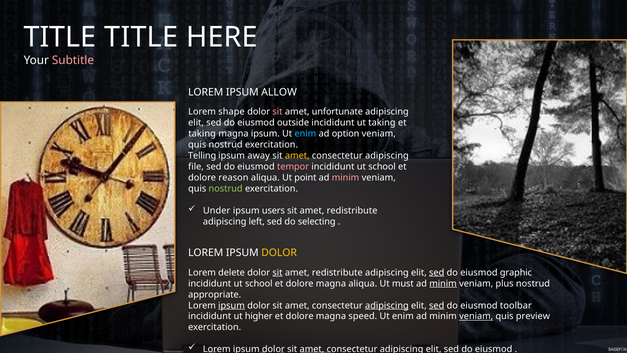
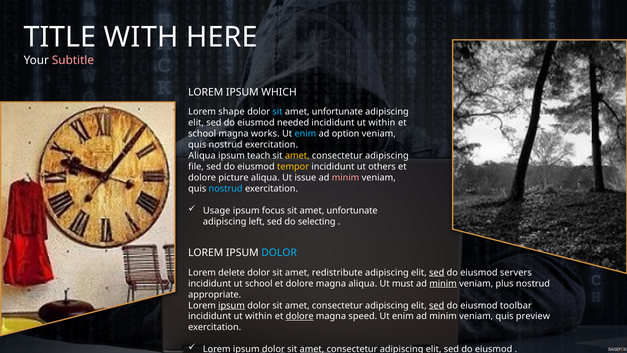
TITLE TITLE: TITLE -> WITH
ALLOW: ALLOW -> WHICH
sit at (278, 112) colour: pink -> light blue
outside: outside -> needed
taking at (382, 123): taking -> within
taking at (202, 134): taking -> school
magna ipsum: ipsum -> works
Telling at (202, 156): Telling -> Aliqua
away: away -> teach
tempor colour: pink -> yellow
school at (382, 167): school -> others
reason: reason -> picture
point: point -> issue
nostrud at (226, 189) colour: light green -> light blue
Under: Under -> Usage
users: users -> focus
redistribute at (352, 210): redistribute -> unfortunate
DOLOR at (279, 253) colour: yellow -> light blue
sit at (277, 272) underline: present -> none
graphic: graphic -> servers
adipiscing at (387, 305) underline: present -> none
higher at (259, 316): higher -> within
dolore at (300, 316) underline: none -> present
veniam at (476, 316) underline: present -> none
